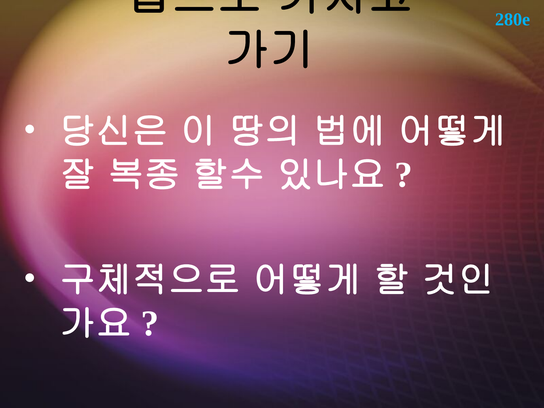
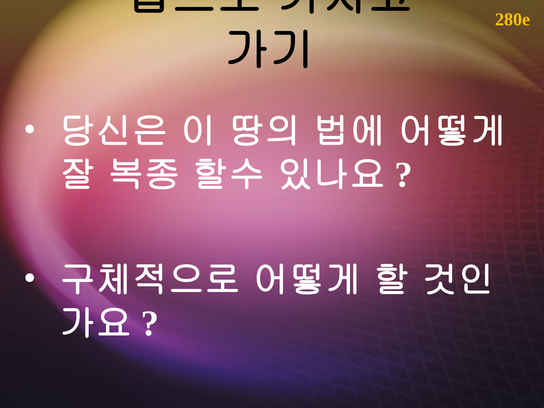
280e colour: light blue -> yellow
